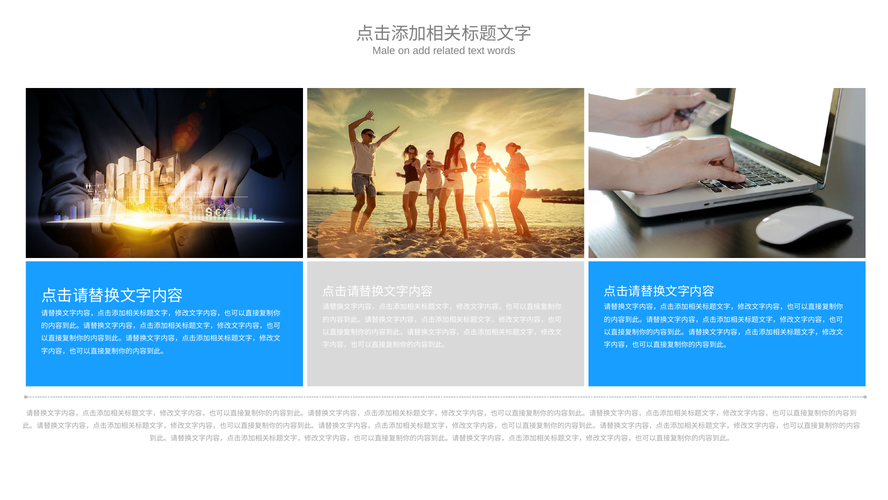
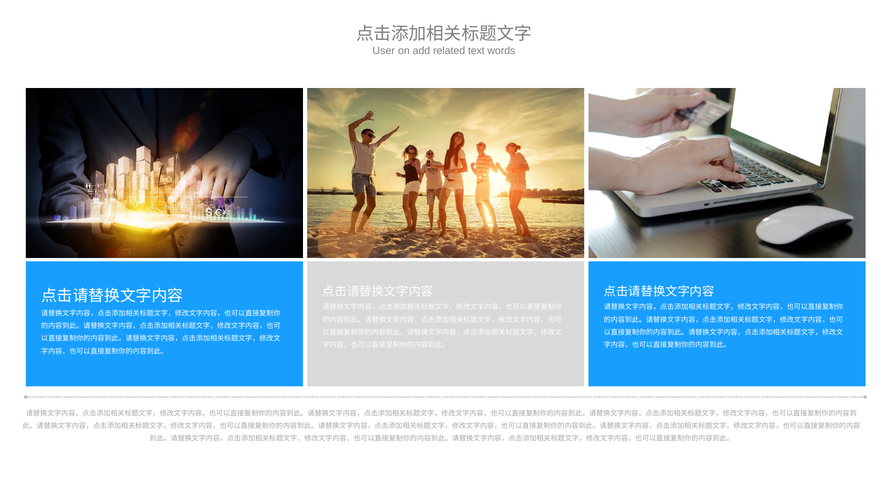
Male: Male -> User
